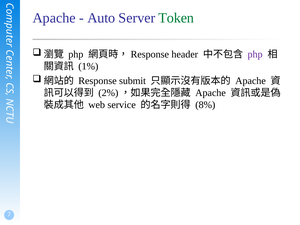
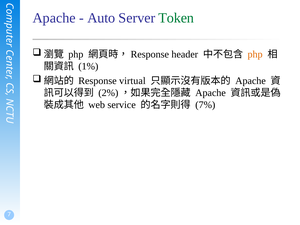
php at (255, 54) colour: purple -> orange
submit: submit -> virtual
8%: 8% -> 7%
